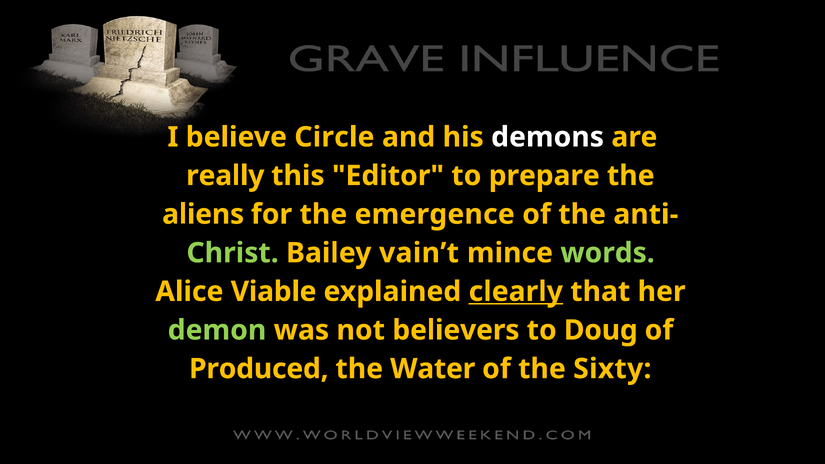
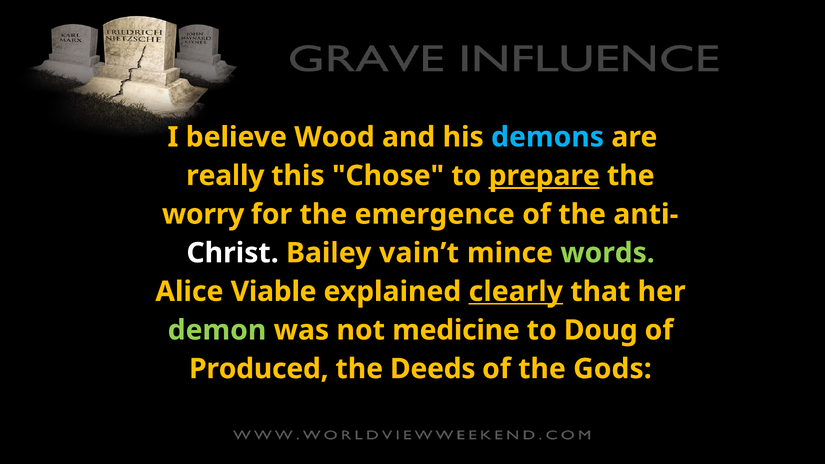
Circle: Circle -> Wood
demons colour: white -> light blue
Editor: Editor -> Chose
prepare underline: none -> present
aliens: aliens -> worry
Christ colour: light green -> white
believers: believers -> medicine
Water: Water -> Deeds
Sixty: Sixty -> Gods
